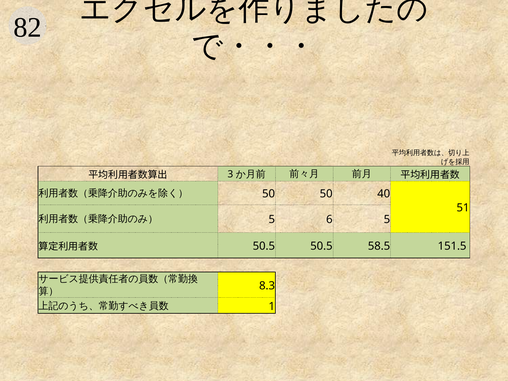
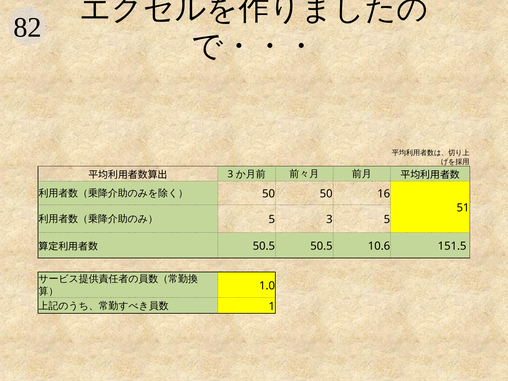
40: 40 -> 16
5 6: 6 -> 3
58.5: 58.5 -> 10.6
8.3: 8.3 -> 1.0
